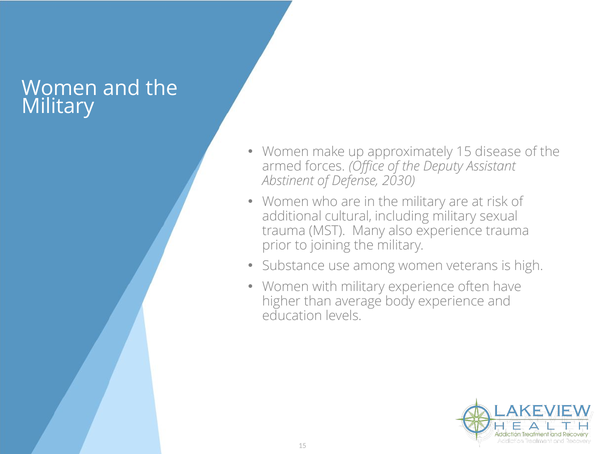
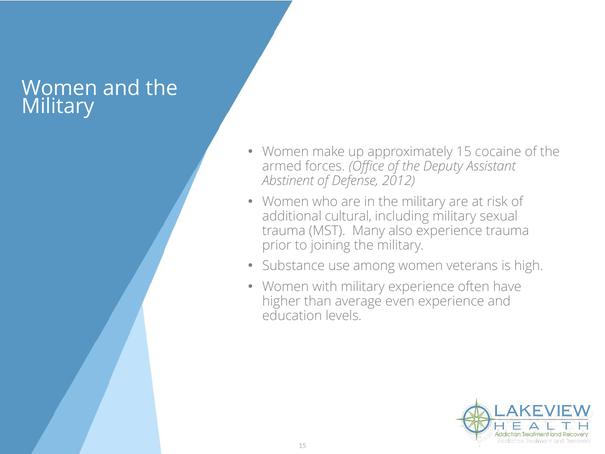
disease: disease -> cocaine
2030: 2030 -> 2012
body: body -> even
